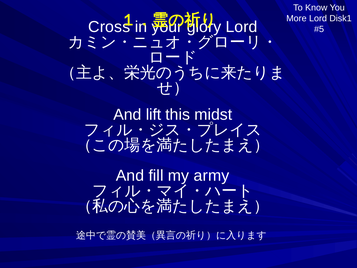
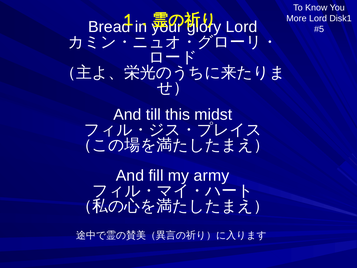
Cross: Cross -> Bread
lift: lift -> till
